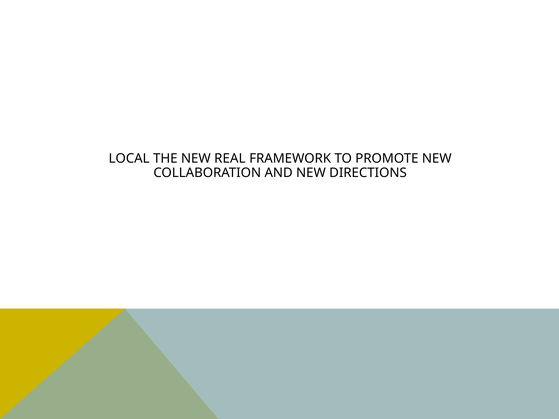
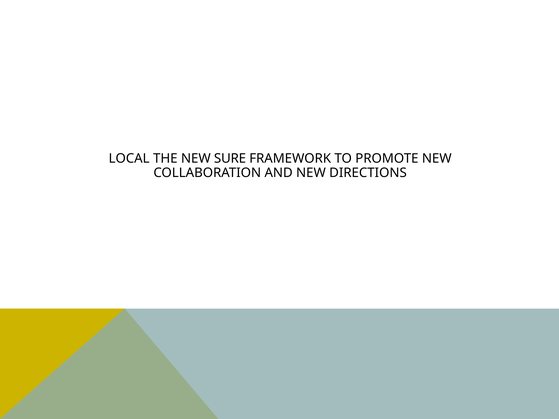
REAL: REAL -> SURE
